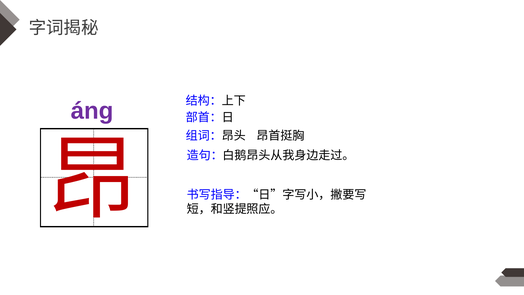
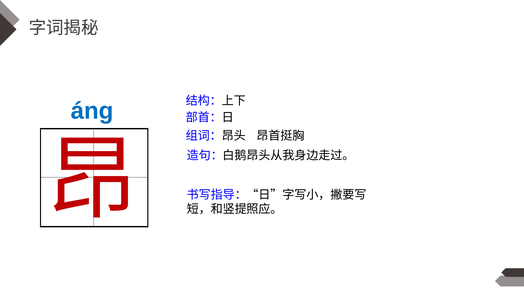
áng colour: purple -> blue
